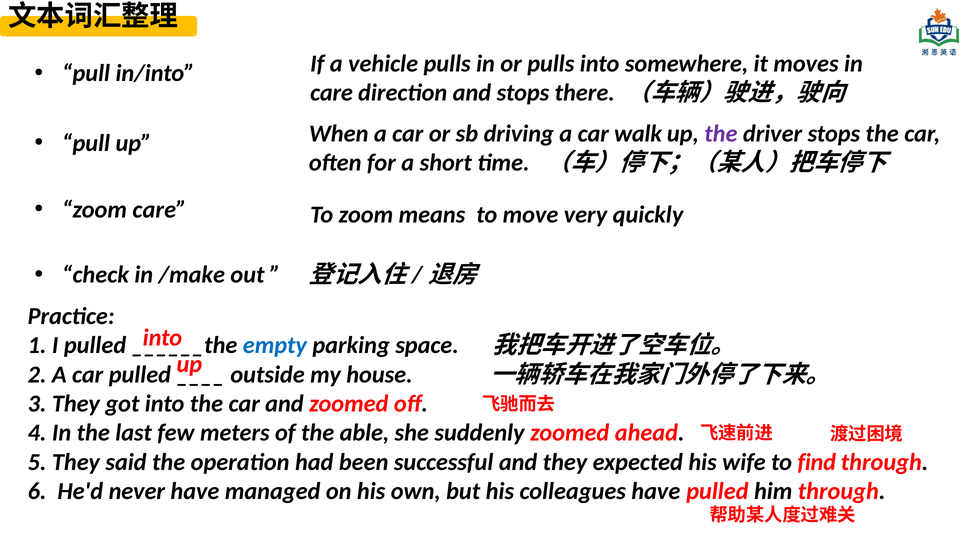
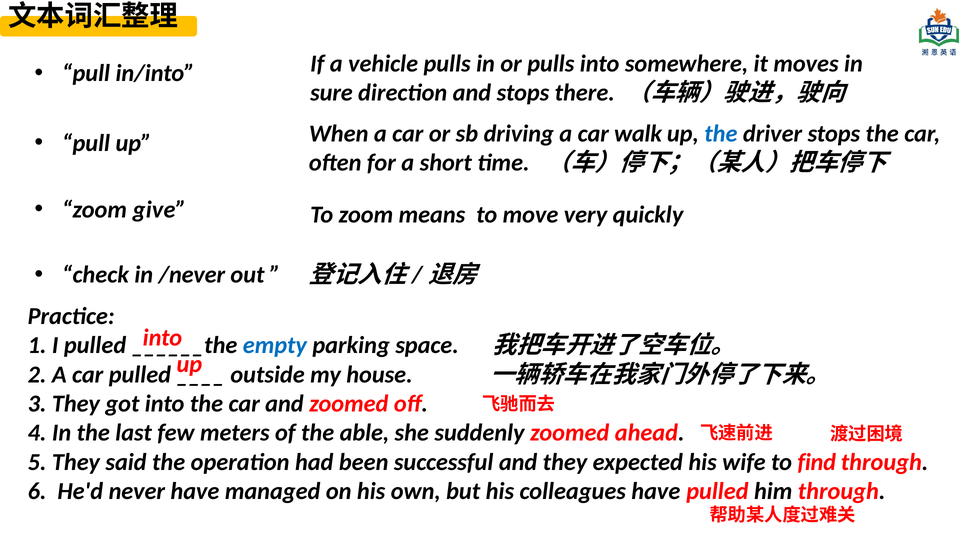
care at (332, 93): care -> sure
the at (721, 134) colour: purple -> blue
zoom care: care -> give
/make: /make -> /never
